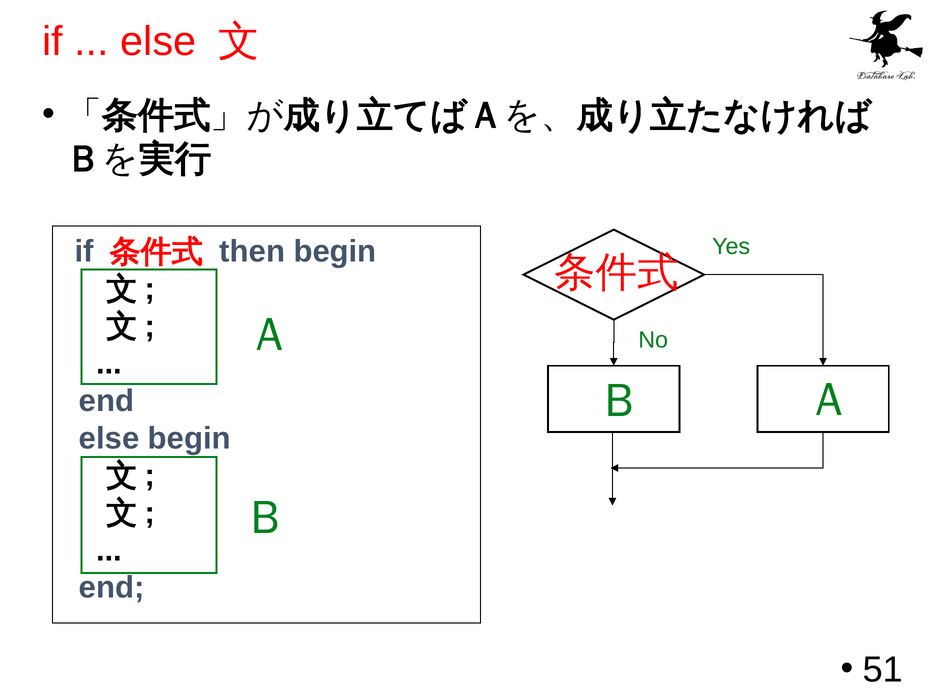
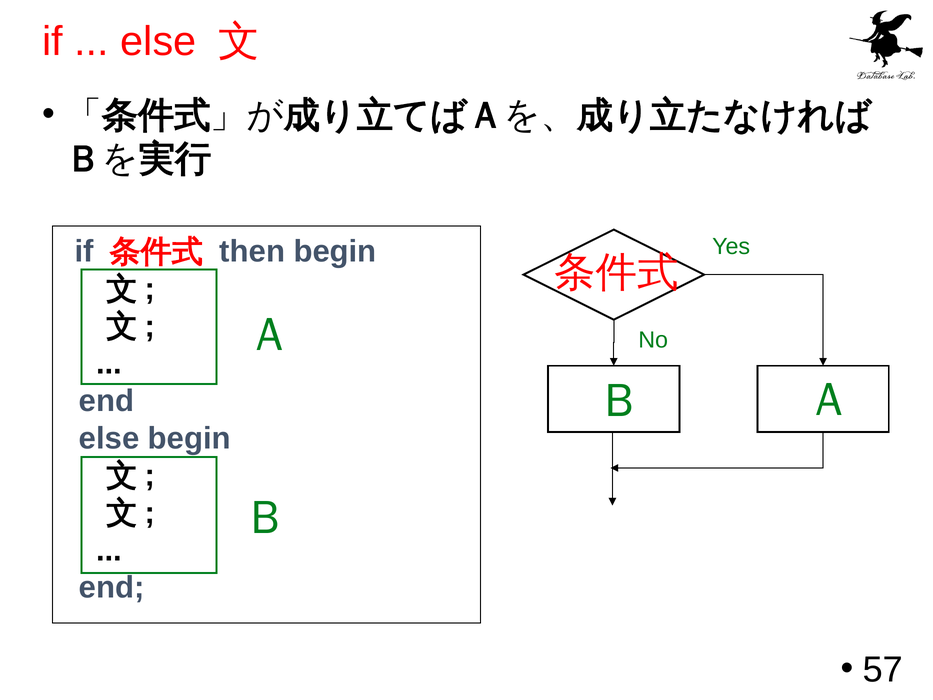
51: 51 -> 57
